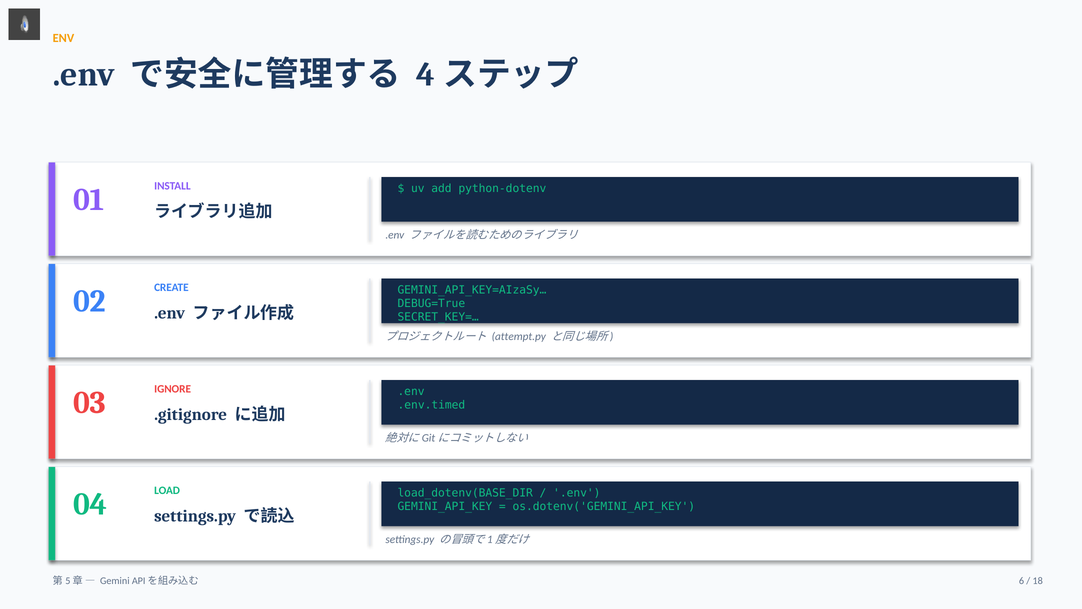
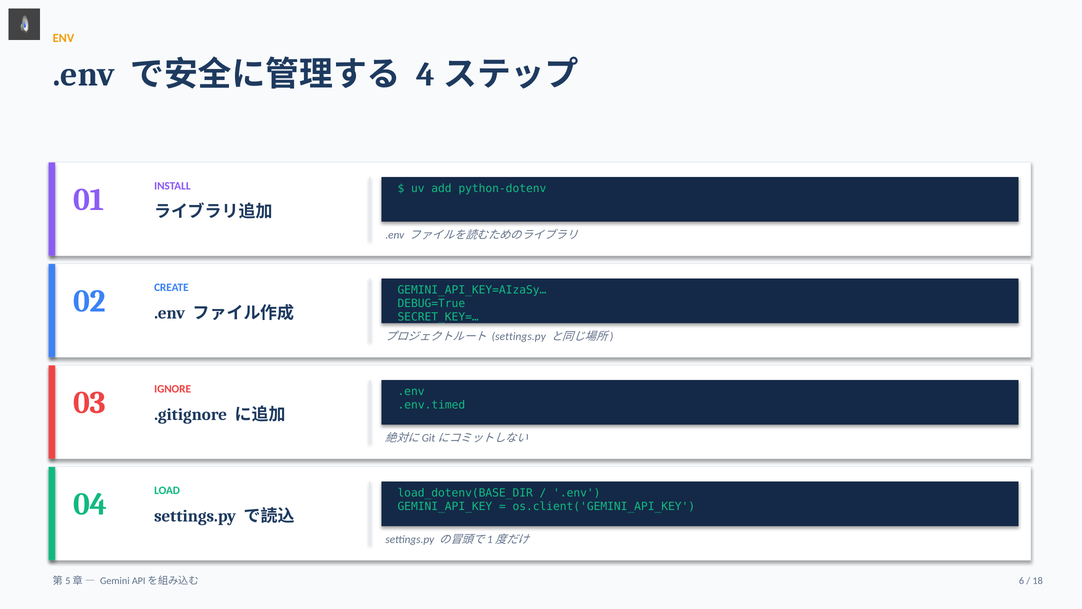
attempt.py at (519, 336): attempt.py -> settings.py
os.dotenv('GEMINI_API_KEY: os.dotenv('GEMINI_API_KEY -> os.client('GEMINI_API_KEY
